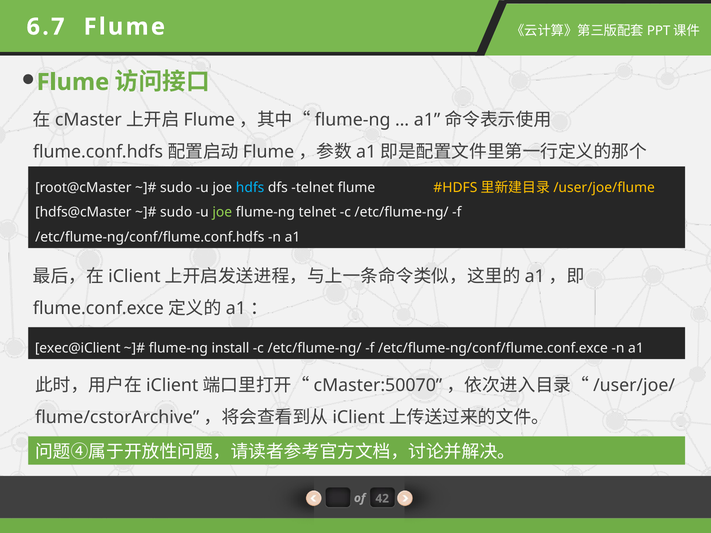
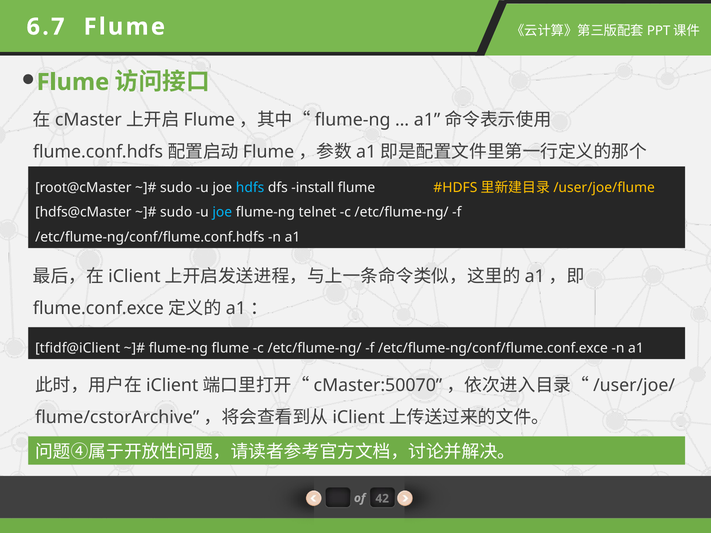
dfs telnet: telnet -> install
joe at (222, 212) colour: light green -> light blue
exec@iClient: exec@iClient -> tfidf@iClient
flume-ng install: install -> flume
